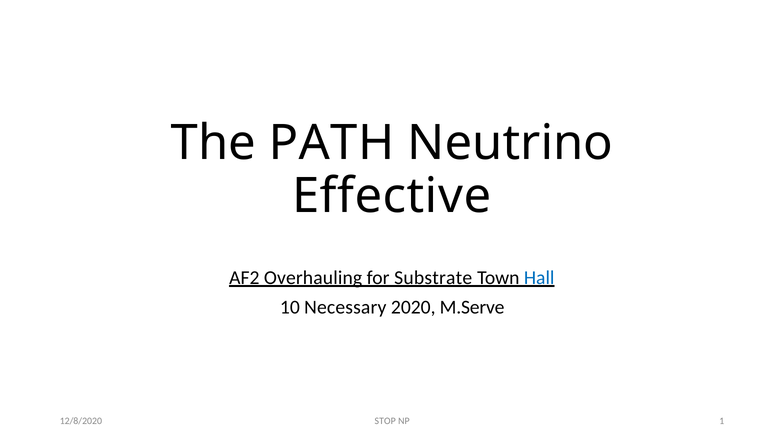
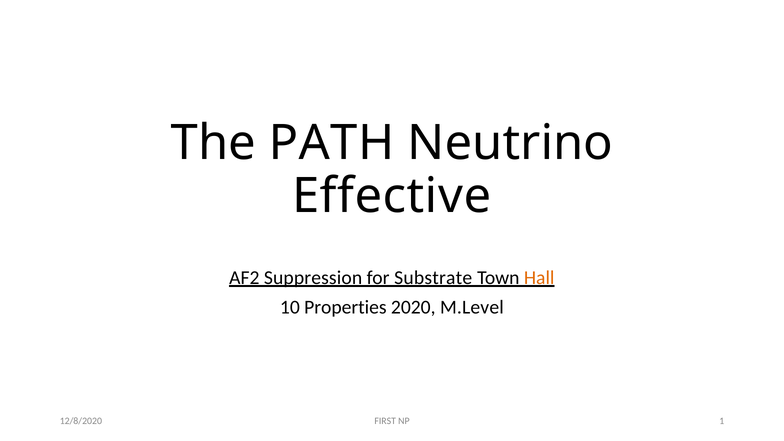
Overhauling: Overhauling -> Suppression
Hall colour: blue -> orange
Necessary: Necessary -> Properties
M.Serve: M.Serve -> M.Level
STOP: STOP -> FIRST
